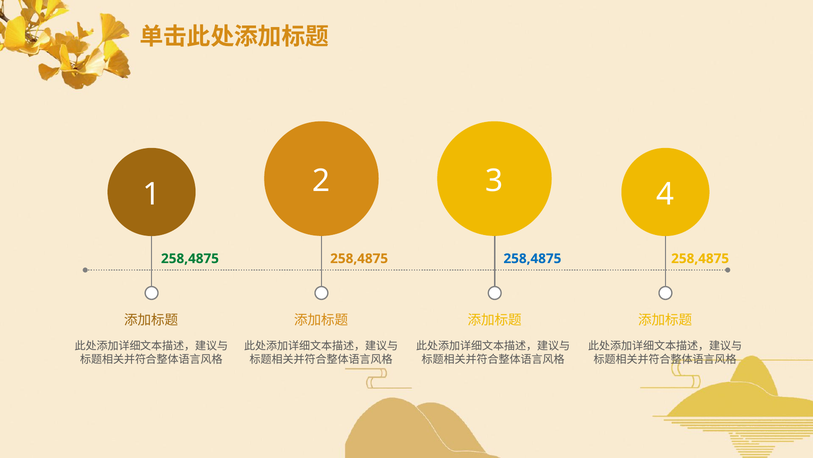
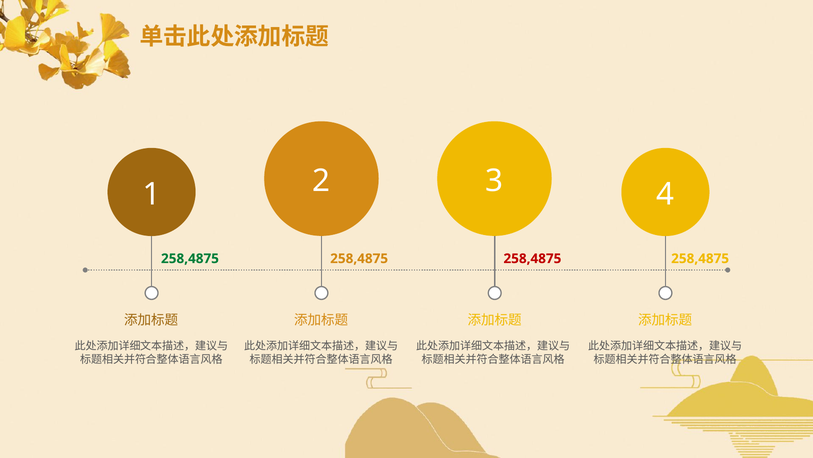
258,4875 at (532, 258) colour: blue -> red
